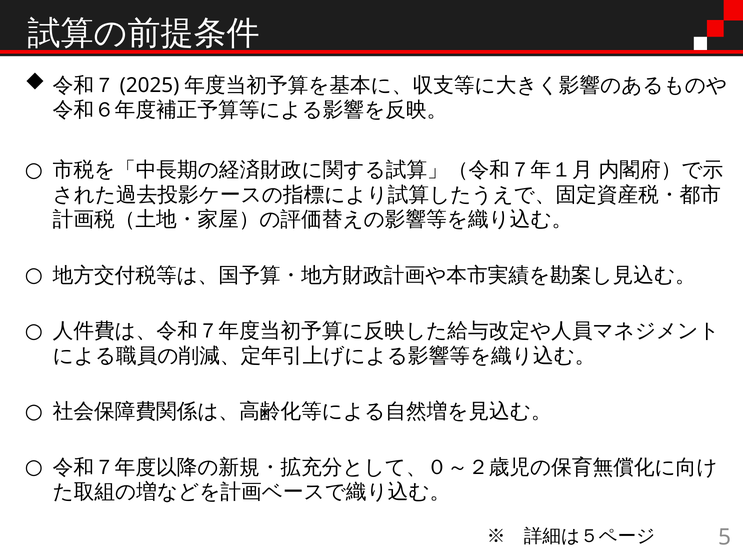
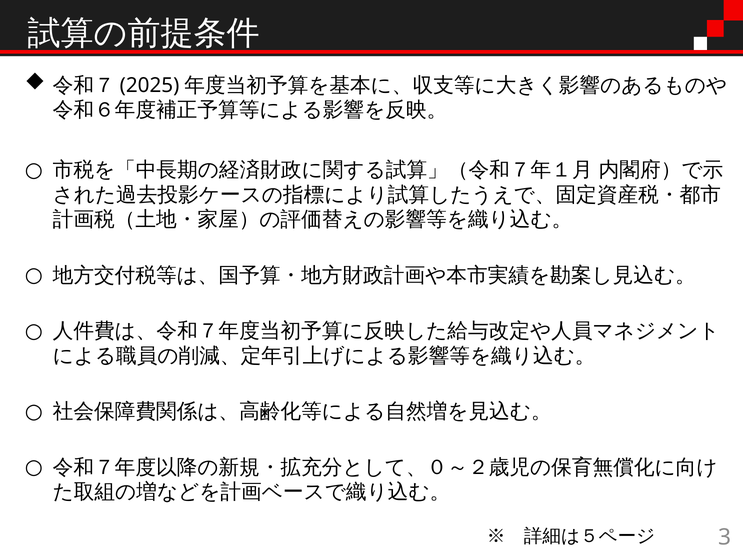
5: 5 -> 3
